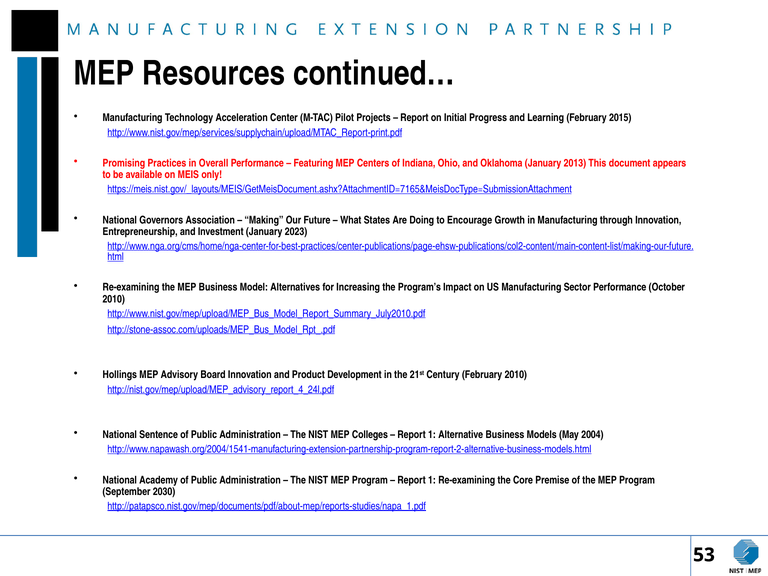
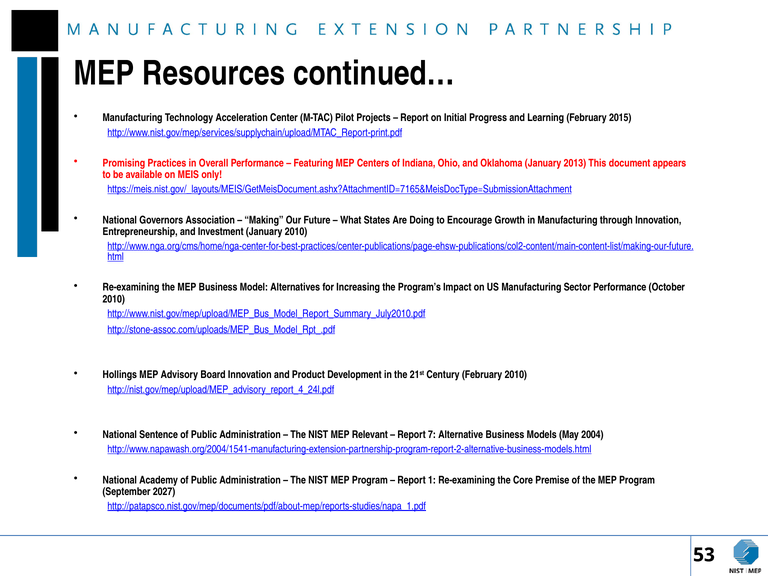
January 2023: 2023 -> 2010
Colleges: Colleges -> Relevant
1 at (432, 435): 1 -> 7
2030: 2030 -> 2027
